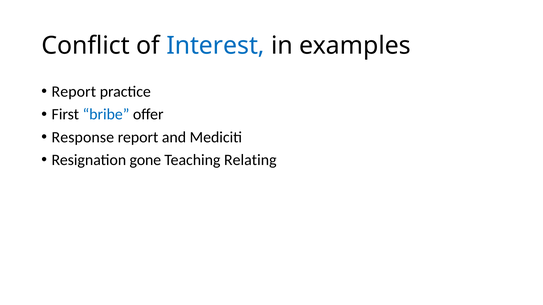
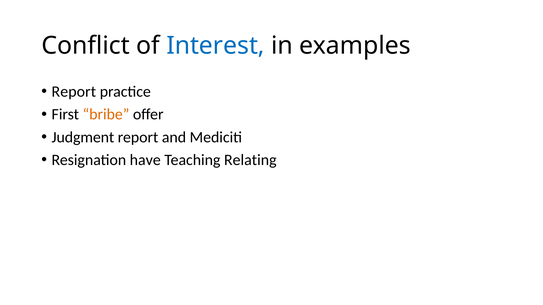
bribe colour: blue -> orange
Response: Response -> Judgment
gone: gone -> have
